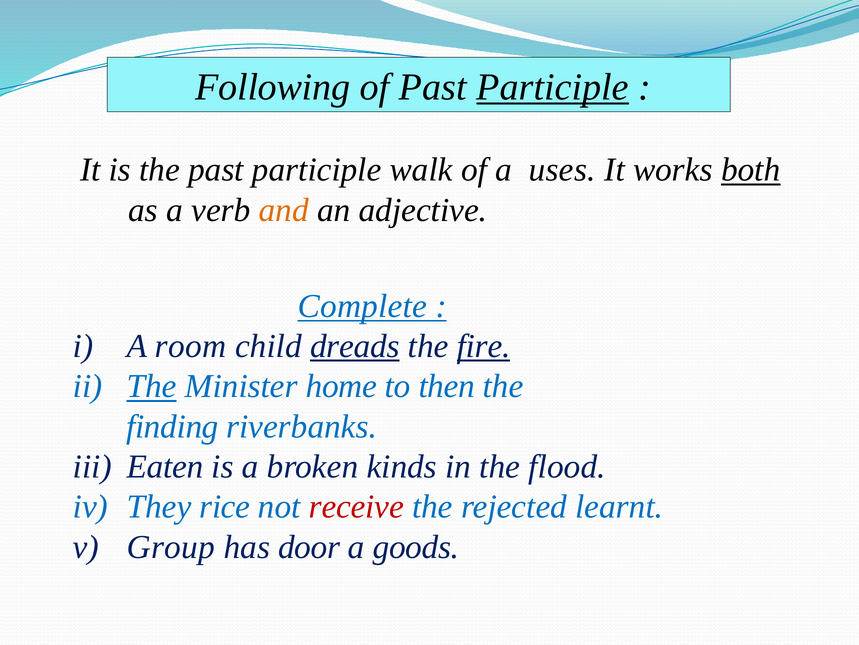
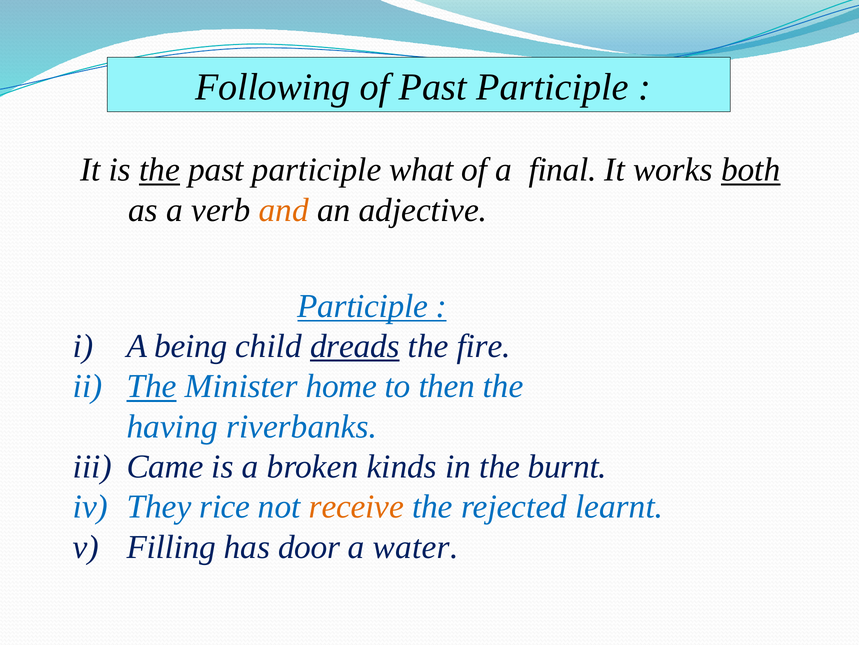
Participle at (553, 87) underline: present -> none
the at (160, 170) underline: none -> present
walk: walk -> what
uses: uses -> final
Complete at (362, 306): Complete -> Participle
room: room -> being
fire underline: present -> none
finding: finding -> having
Eaten: Eaten -> Came
flood: flood -> burnt
receive colour: red -> orange
Group: Group -> Filling
goods: goods -> water
